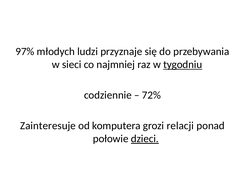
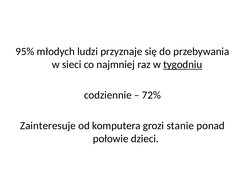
97%: 97% -> 95%
relacji: relacji -> stanie
dzieci underline: present -> none
